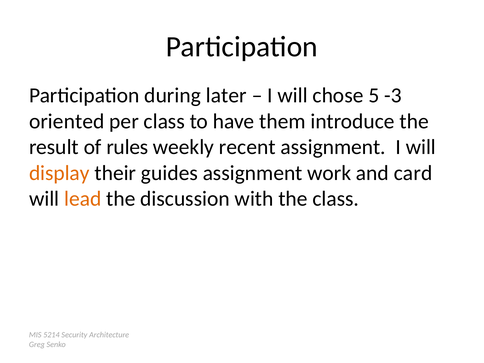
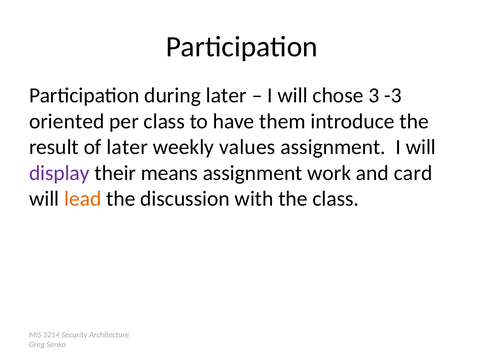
5: 5 -> 3
of rules: rules -> later
recent: recent -> values
display colour: orange -> purple
guides: guides -> means
